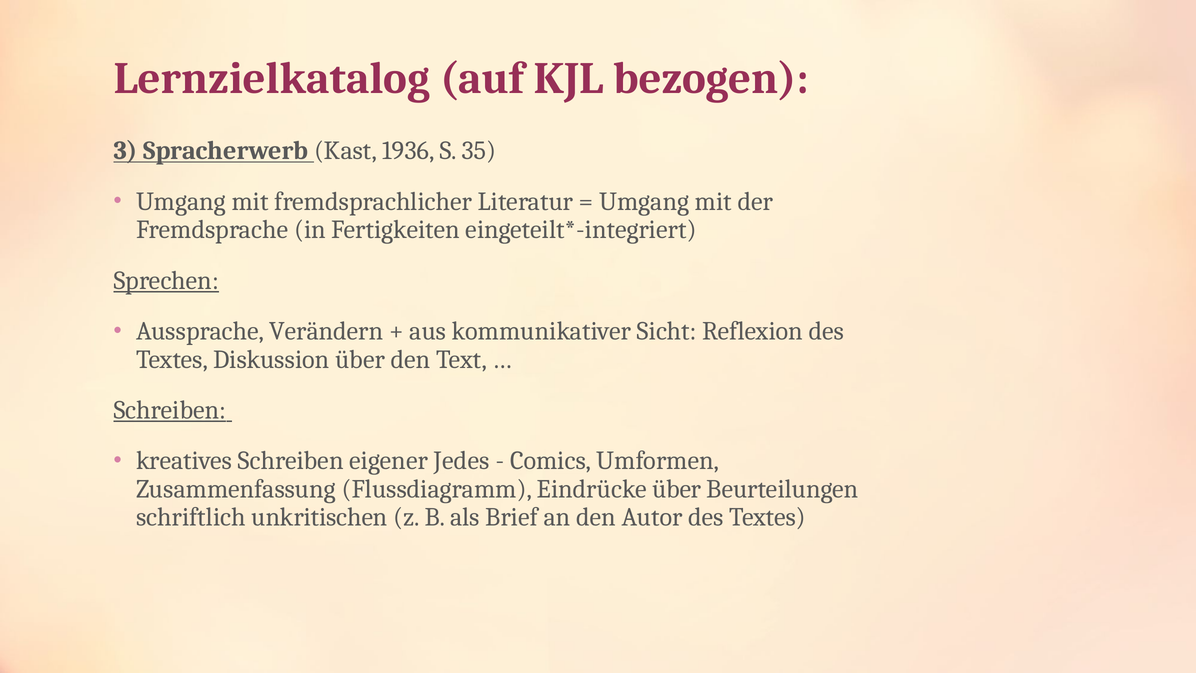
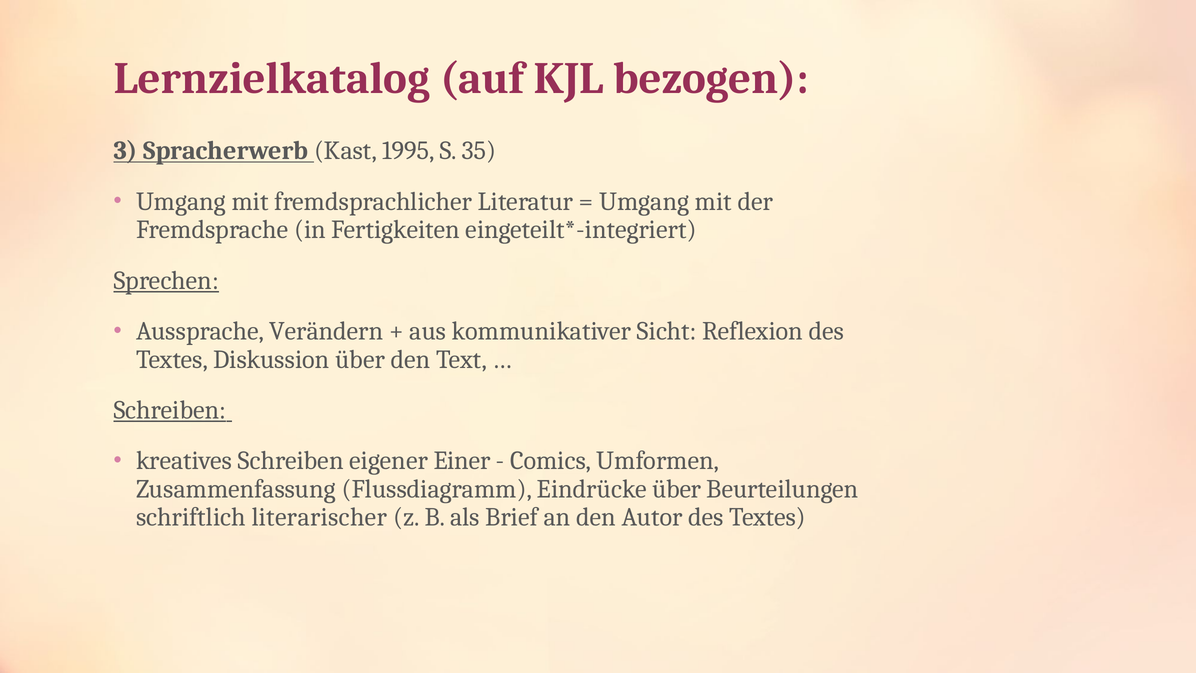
1936: 1936 -> 1995
Jedes: Jedes -> Einer
unkritischen: unkritischen -> literarischer
